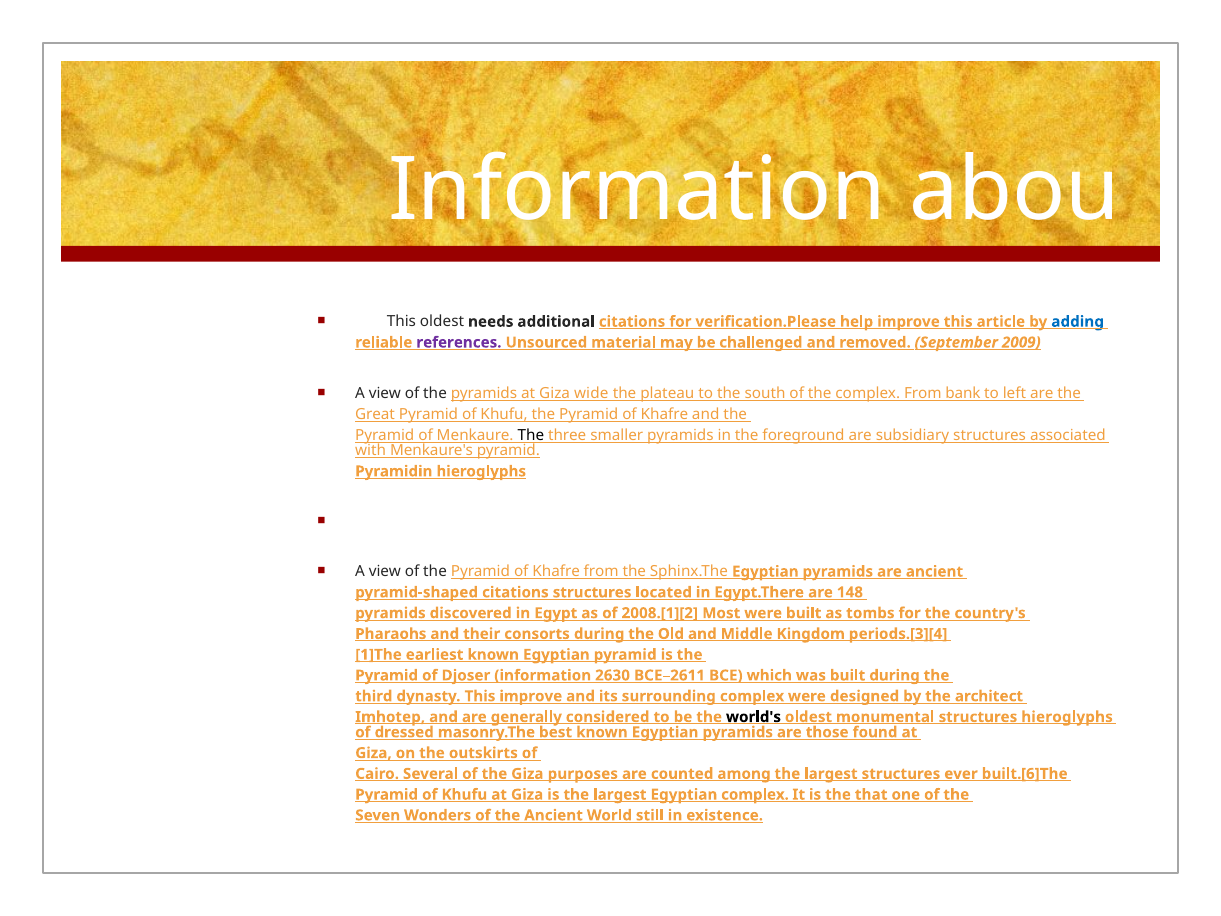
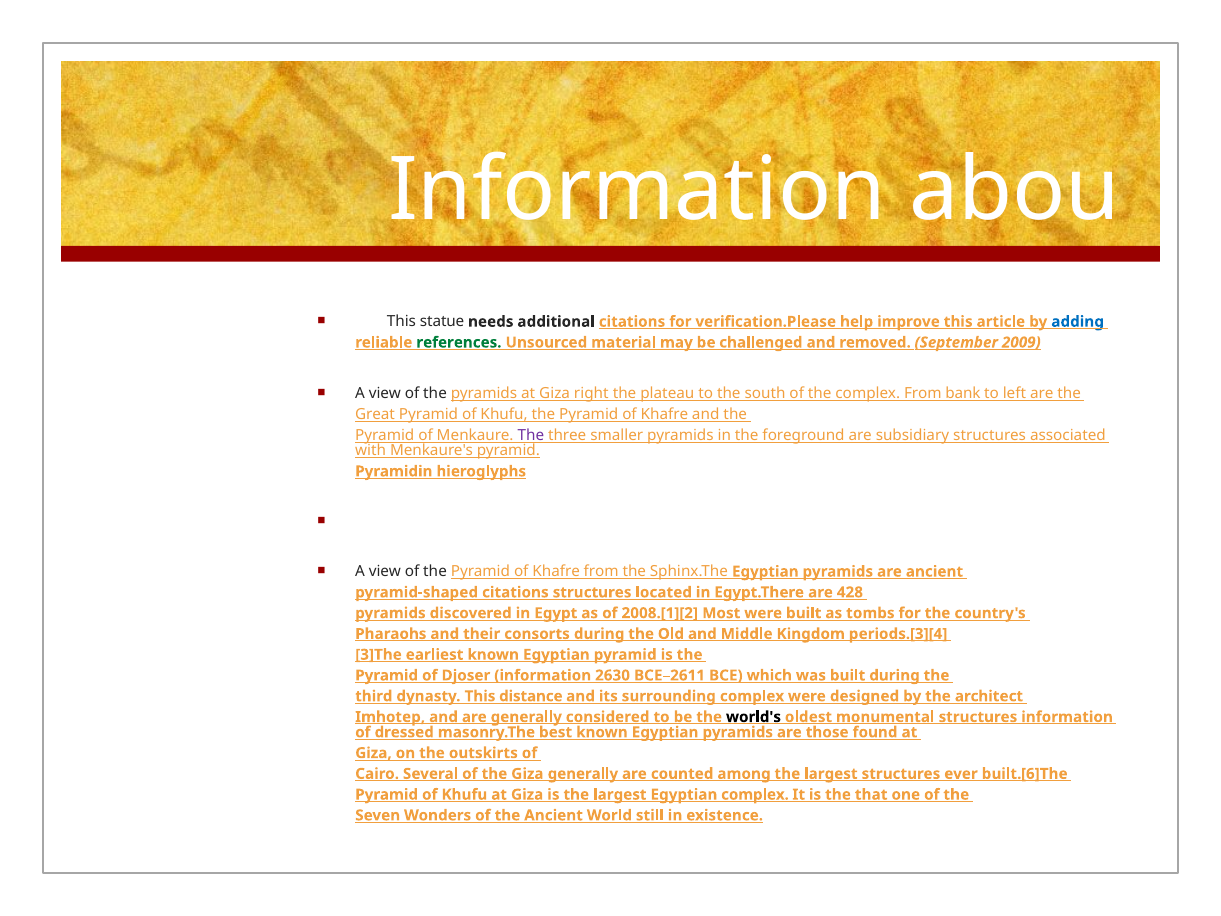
This oldest: oldest -> statue
references colour: purple -> green
wide: wide -> right
The at (531, 435) colour: black -> purple
148: 148 -> 428
1]The: 1]The -> 3]The
This improve: improve -> distance
structures hieroglyphs: hieroglyphs -> information
Giza purposes: purposes -> generally
